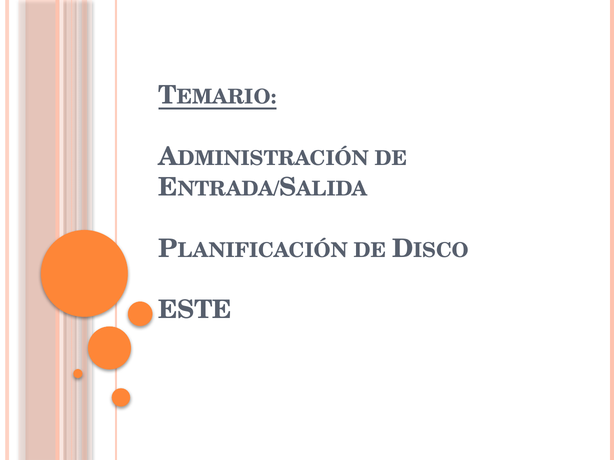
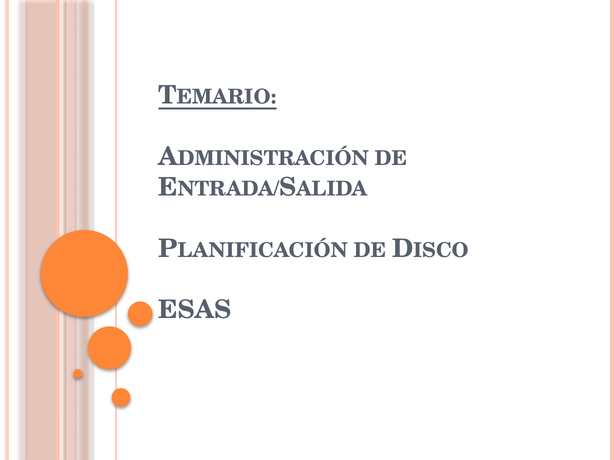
ESTE: ESTE -> ESAS
